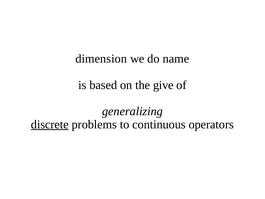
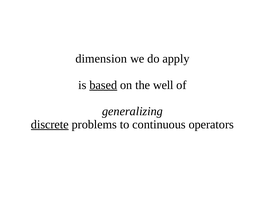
name: name -> apply
based underline: none -> present
give: give -> well
